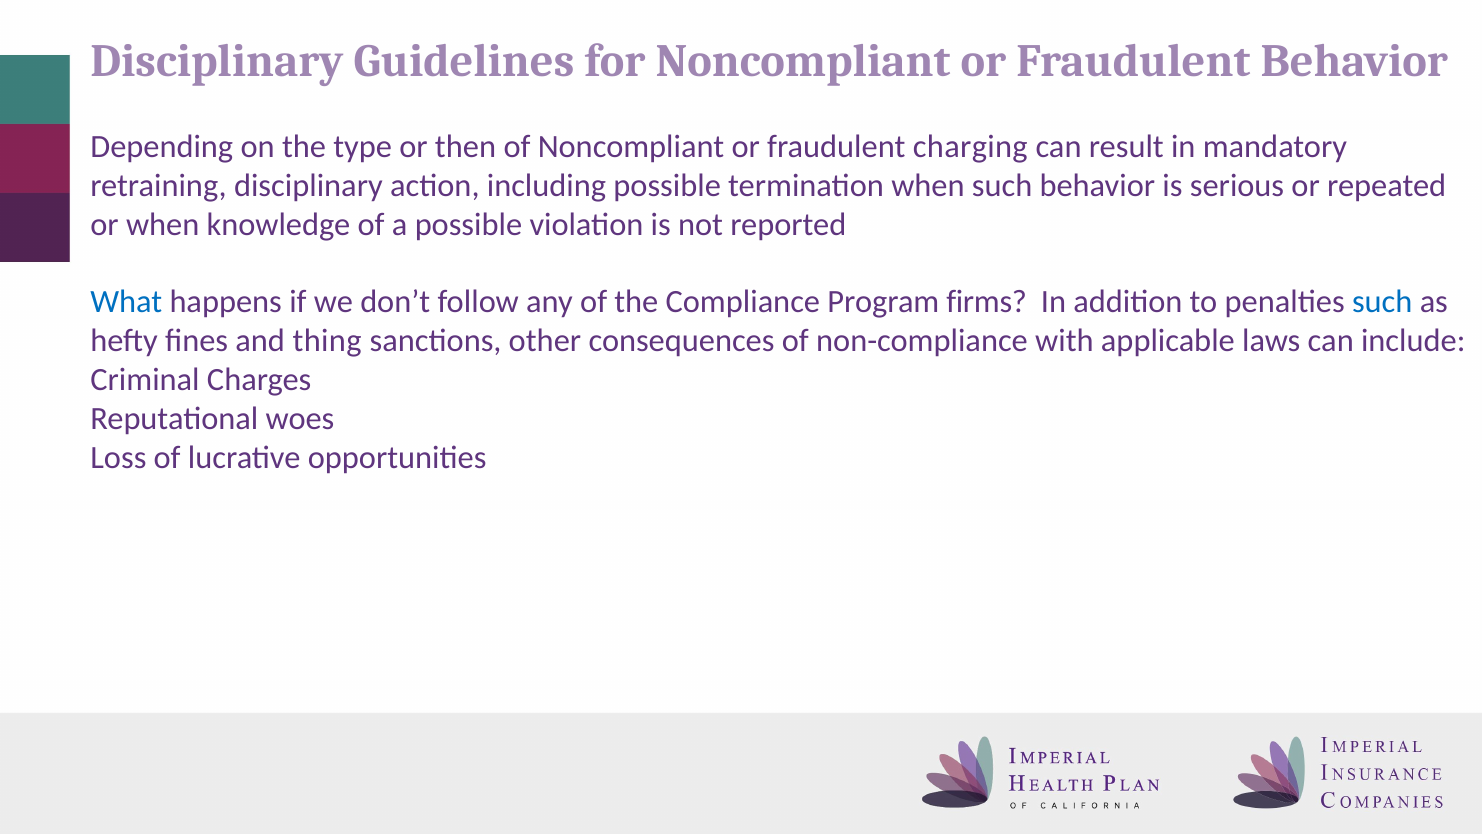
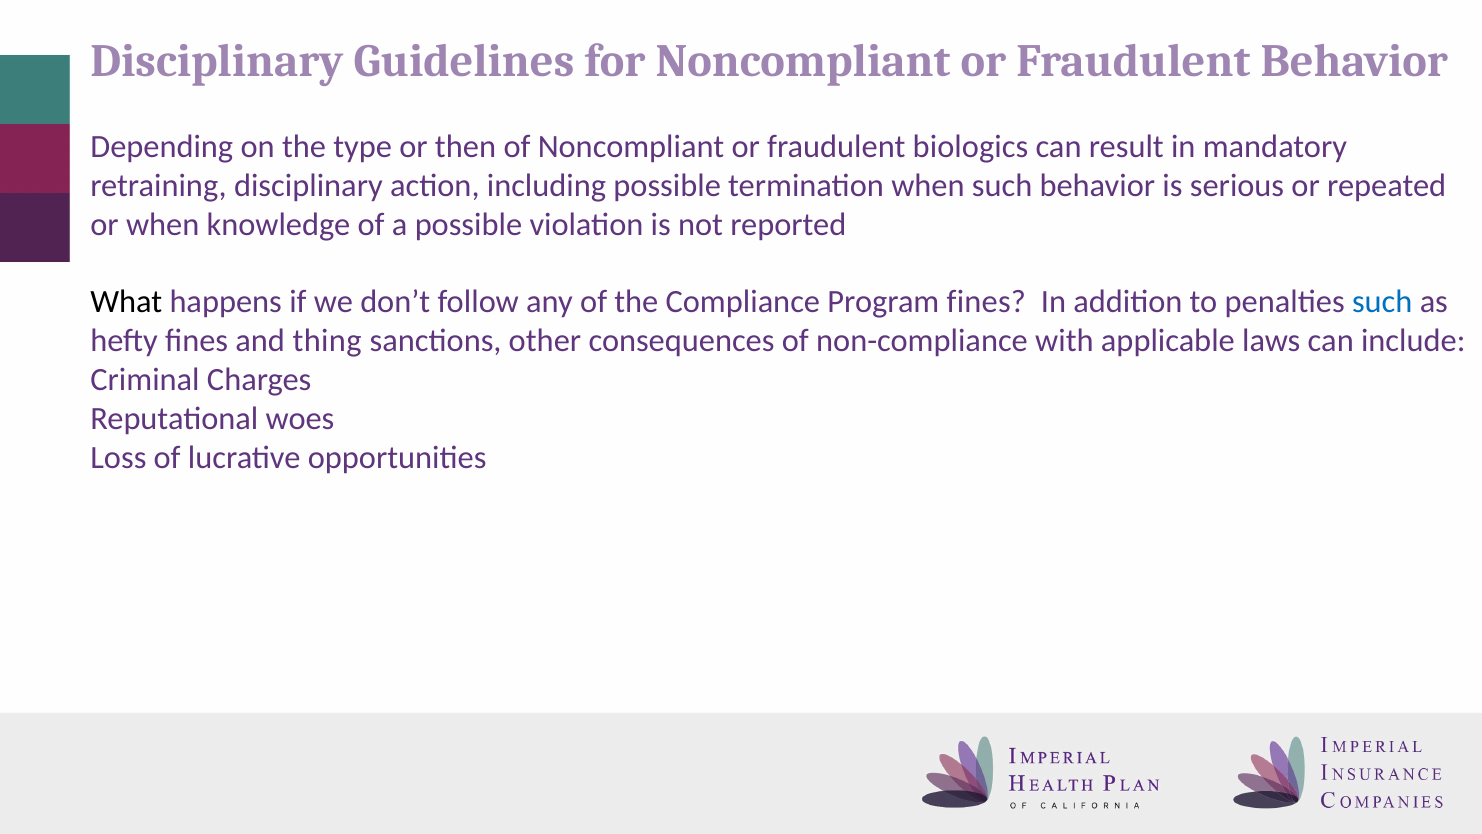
charging: charging -> biologics
What colour: blue -> black
Program firms: firms -> fines
